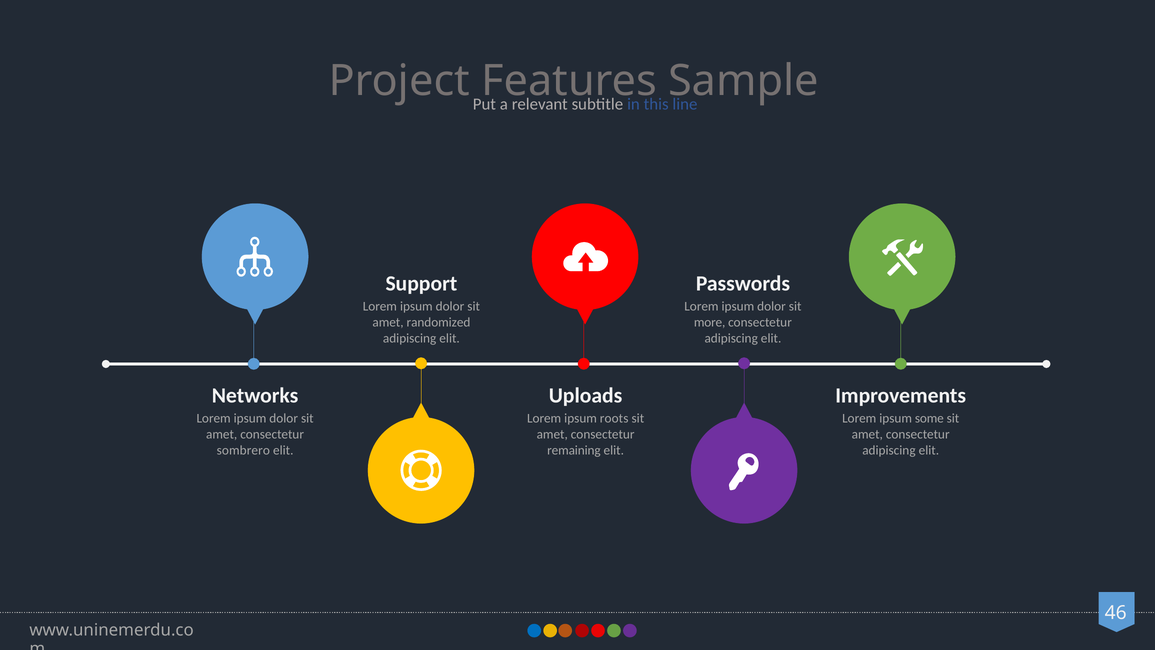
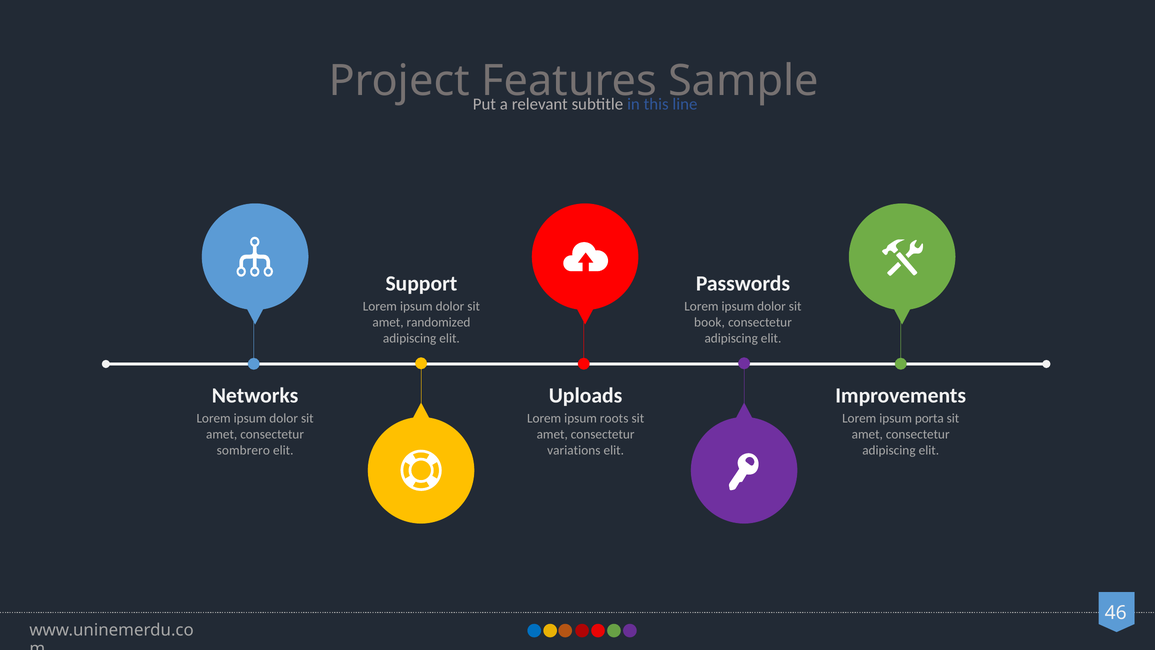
more: more -> book
some: some -> porta
remaining: remaining -> variations
